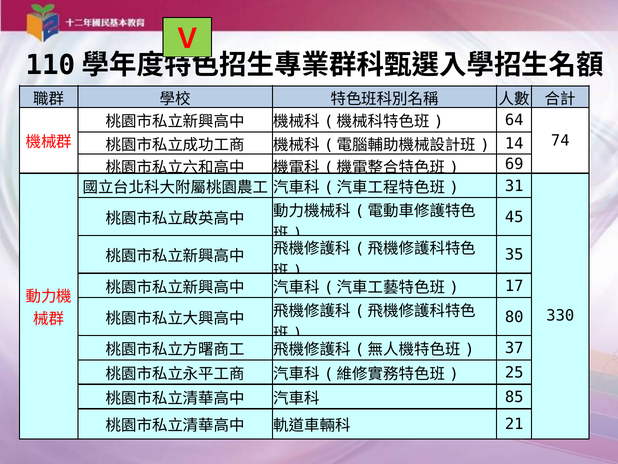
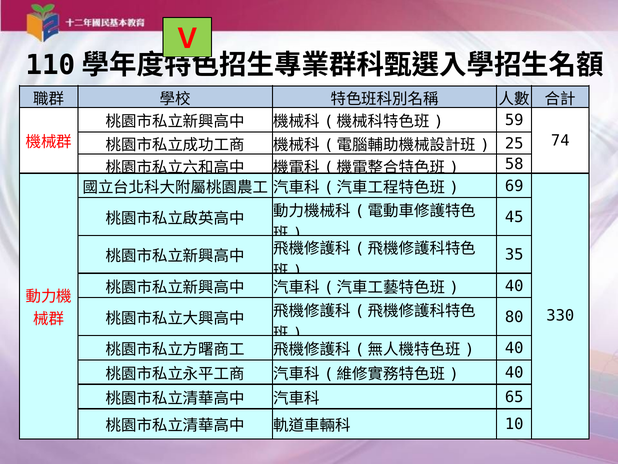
64: 64 -> 59
14: 14 -> 25
69: 69 -> 58
31: 31 -> 69
17 at (514, 286): 17 -> 40
37 at (514, 348): 37 -> 40
25 at (514, 372): 25 -> 40
85: 85 -> 65
21: 21 -> 10
